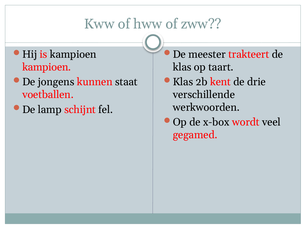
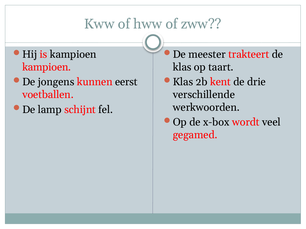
staat: staat -> eerst
